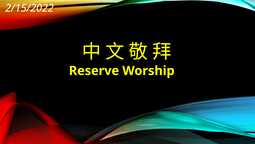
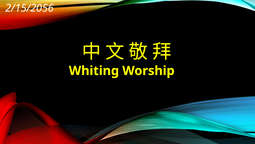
2/15/2022: 2/15/2022 -> 2/15/2056
Reserve: Reserve -> Whiting
